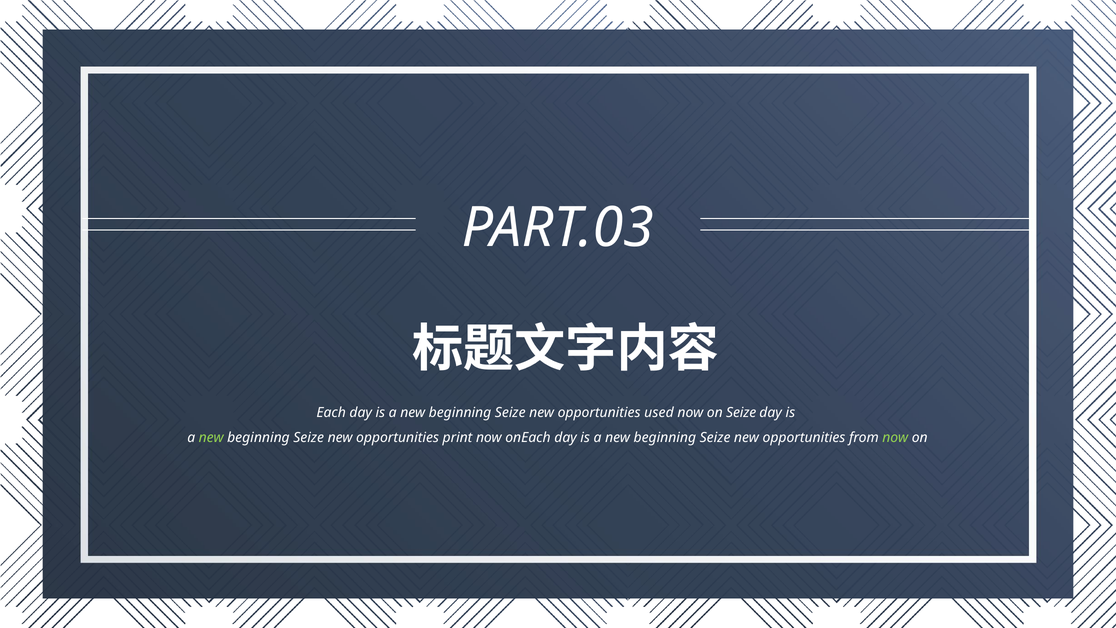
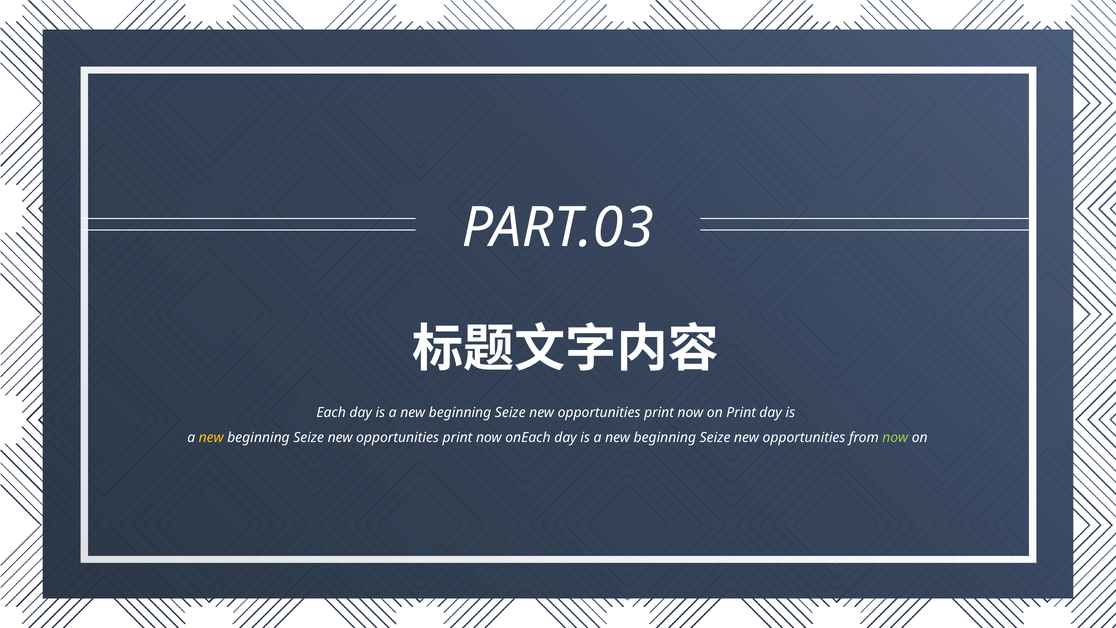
used at (659, 413): used -> print
on Seize: Seize -> Print
new at (211, 438) colour: light green -> yellow
